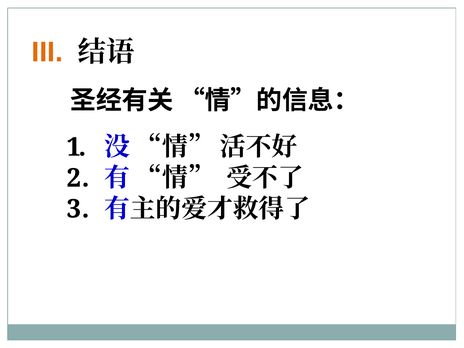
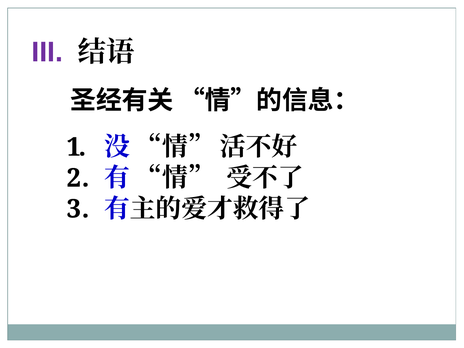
III colour: orange -> purple
